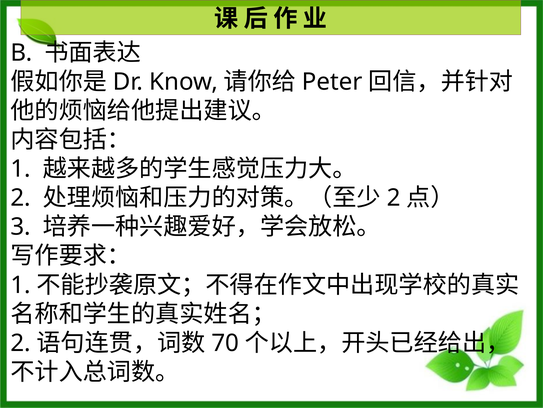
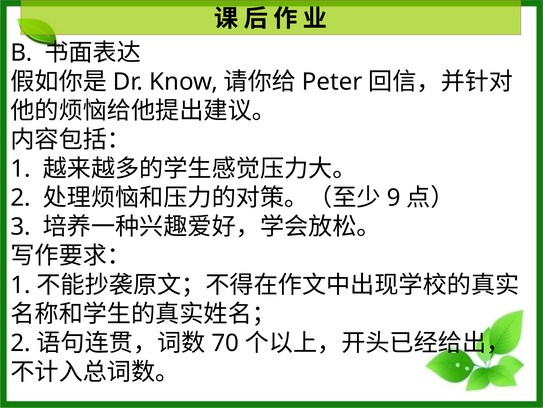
2 at (394, 198): 2 -> 9
